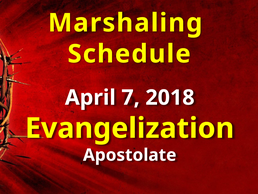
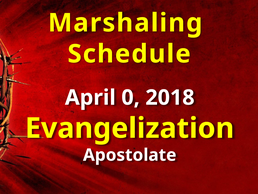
7: 7 -> 0
